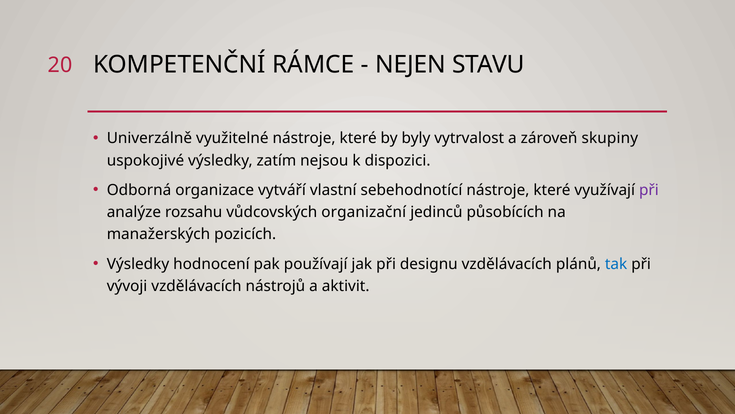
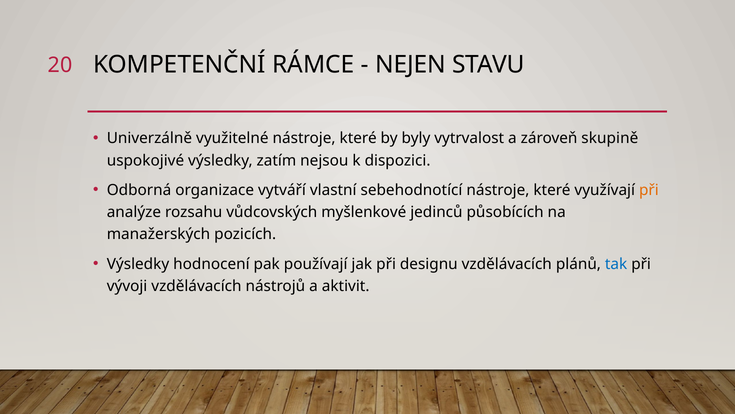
skupiny: skupiny -> skupině
při at (649, 190) colour: purple -> orange
organizační: organizační -> myšlenkové
